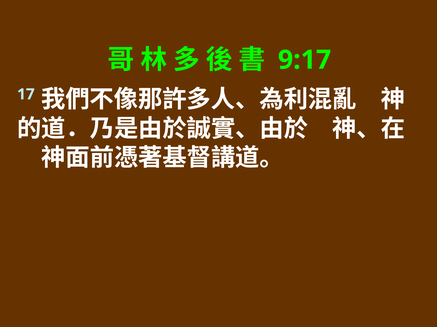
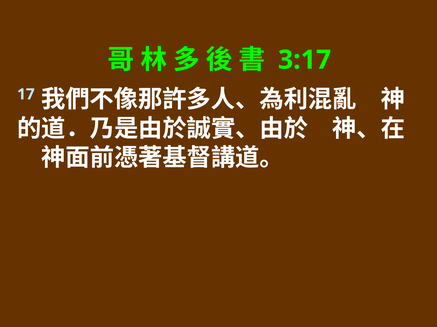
9:17: 9:17 -> 3:17
